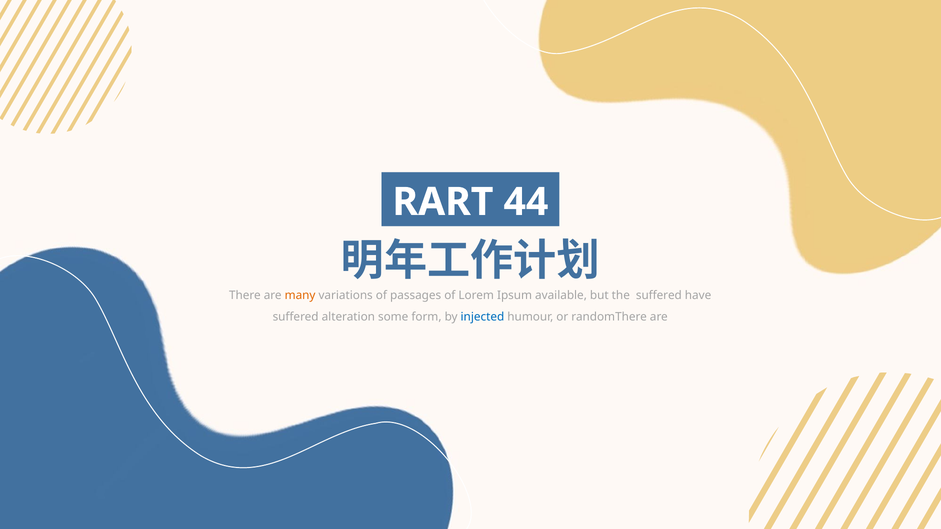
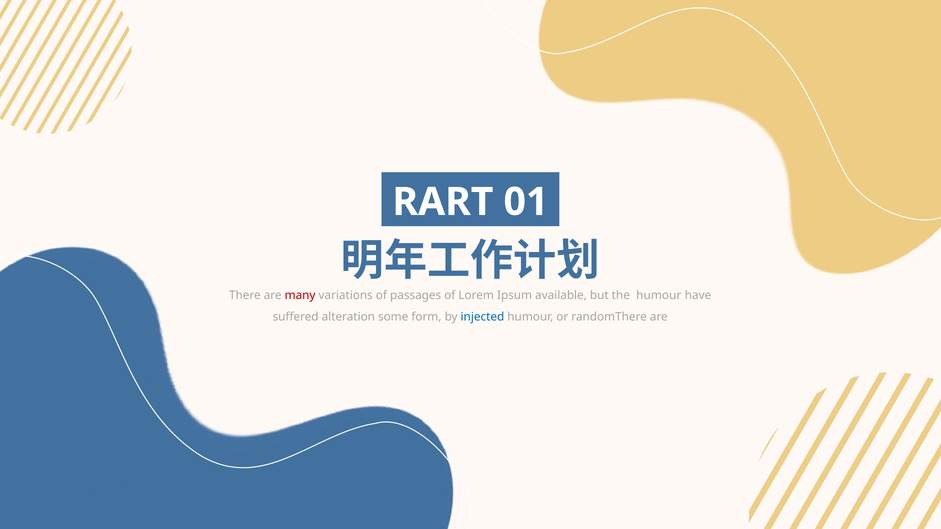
44: 44 -> 01
many colour: orange -> red
the suffered: suffered -> humour
